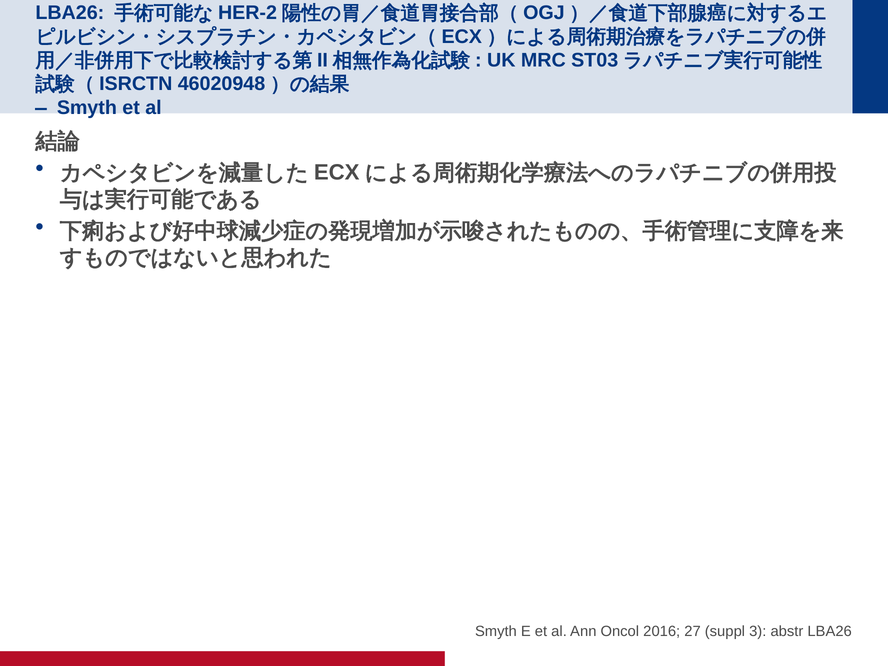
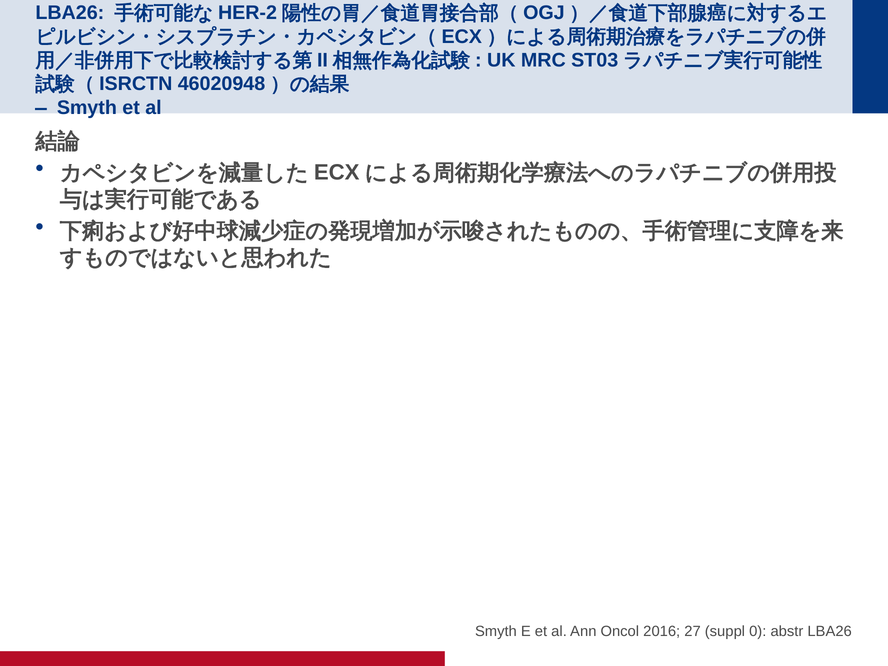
3: 3 -> 0
